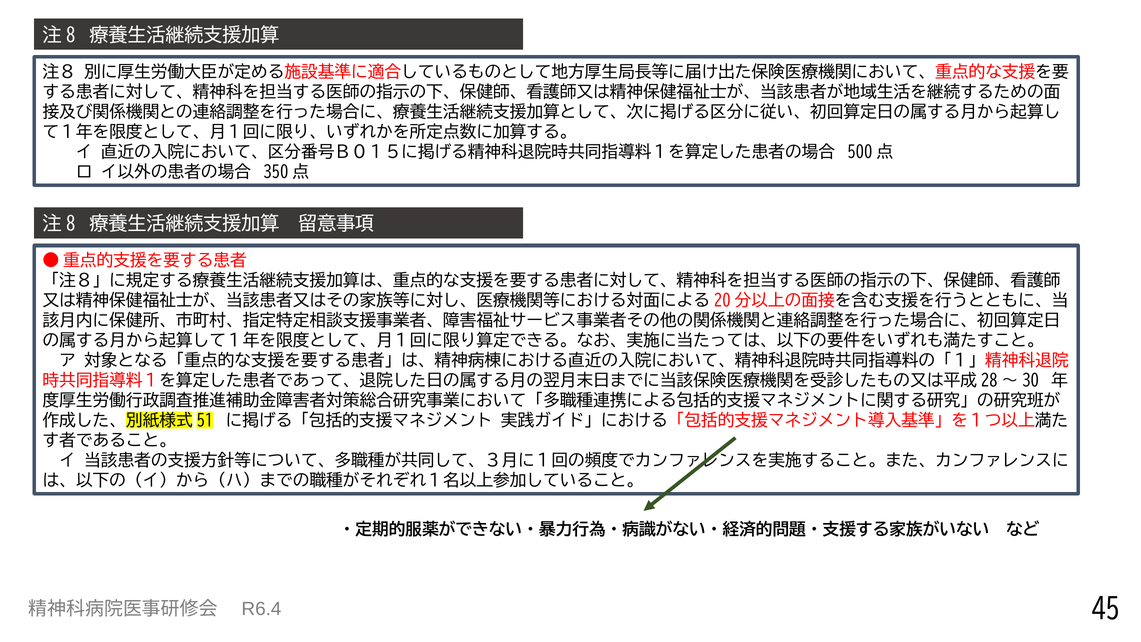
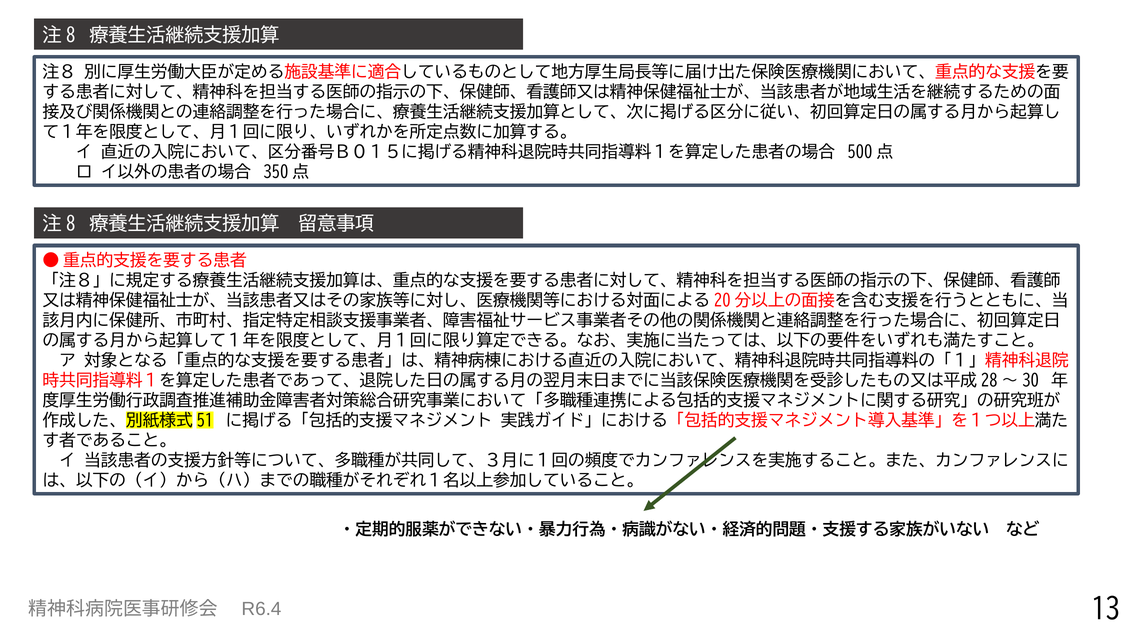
45: 45 -> 13
